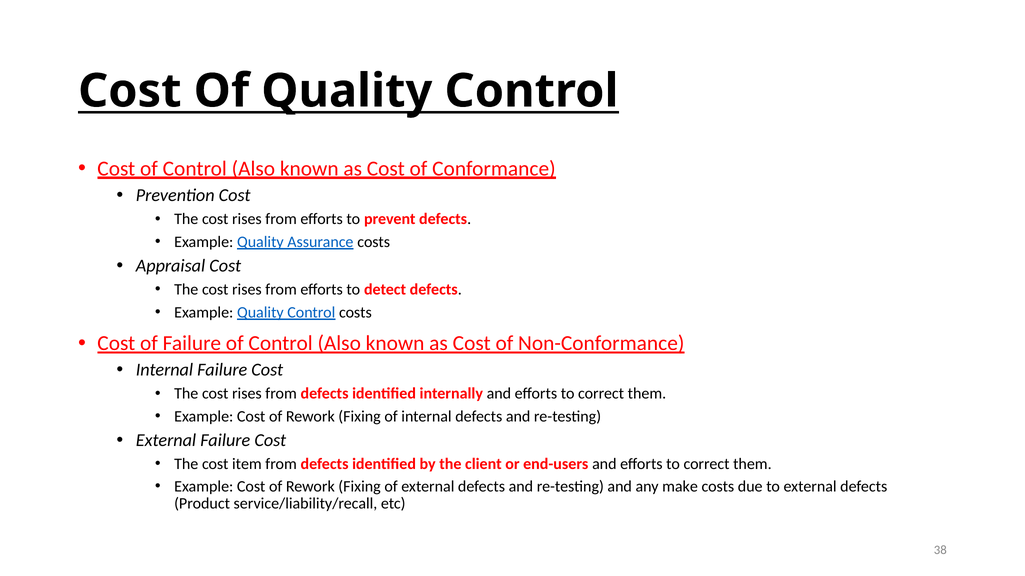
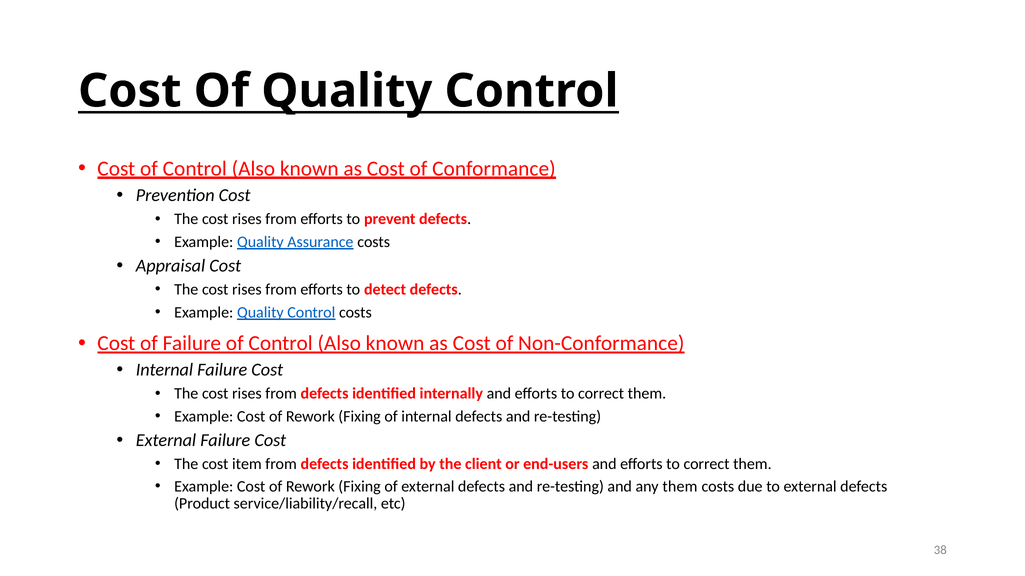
any make: make -> them
